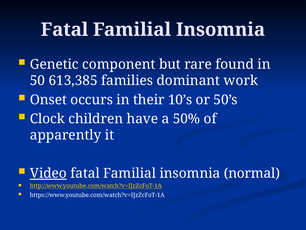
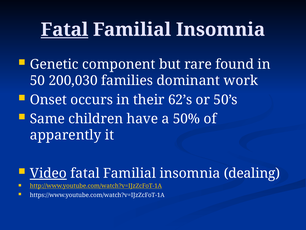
Fatal at (65, 30) underline: none -> present
613,385: 613,385 -> 200,030
10’s: 10’s -> 62’s
Clock: Clock -> Same
normal: normal -> dealing
